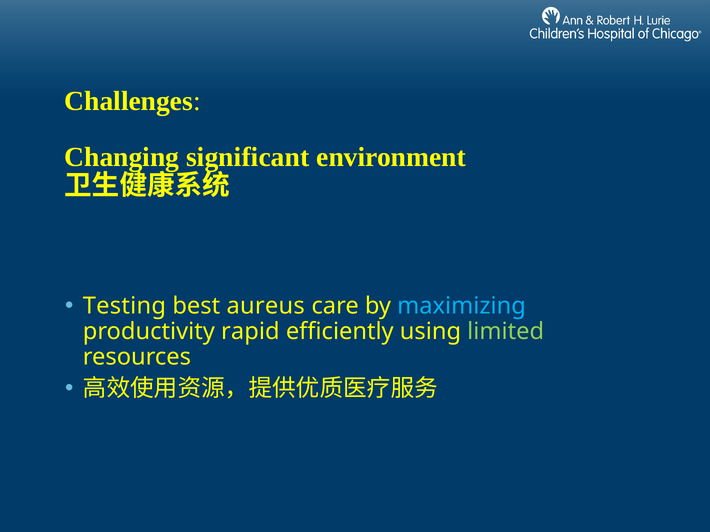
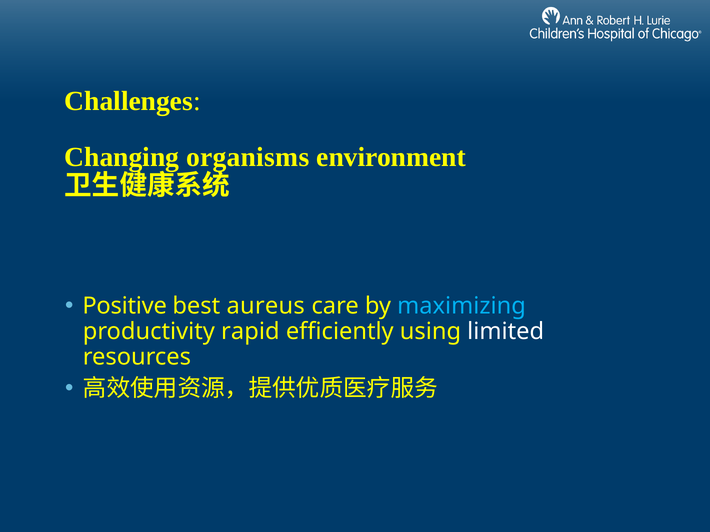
significant: significant -> organisms
Testing: Testing -> Positive
limited colour: light green -> white
